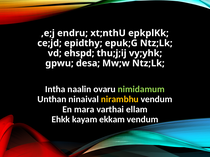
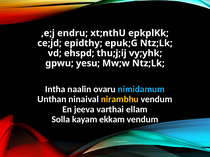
desa: desa -> yesu
nimidamum colour: light green -> light blue
mara: mara -> jeeva
Ehkk: Ehkk -> Solla
